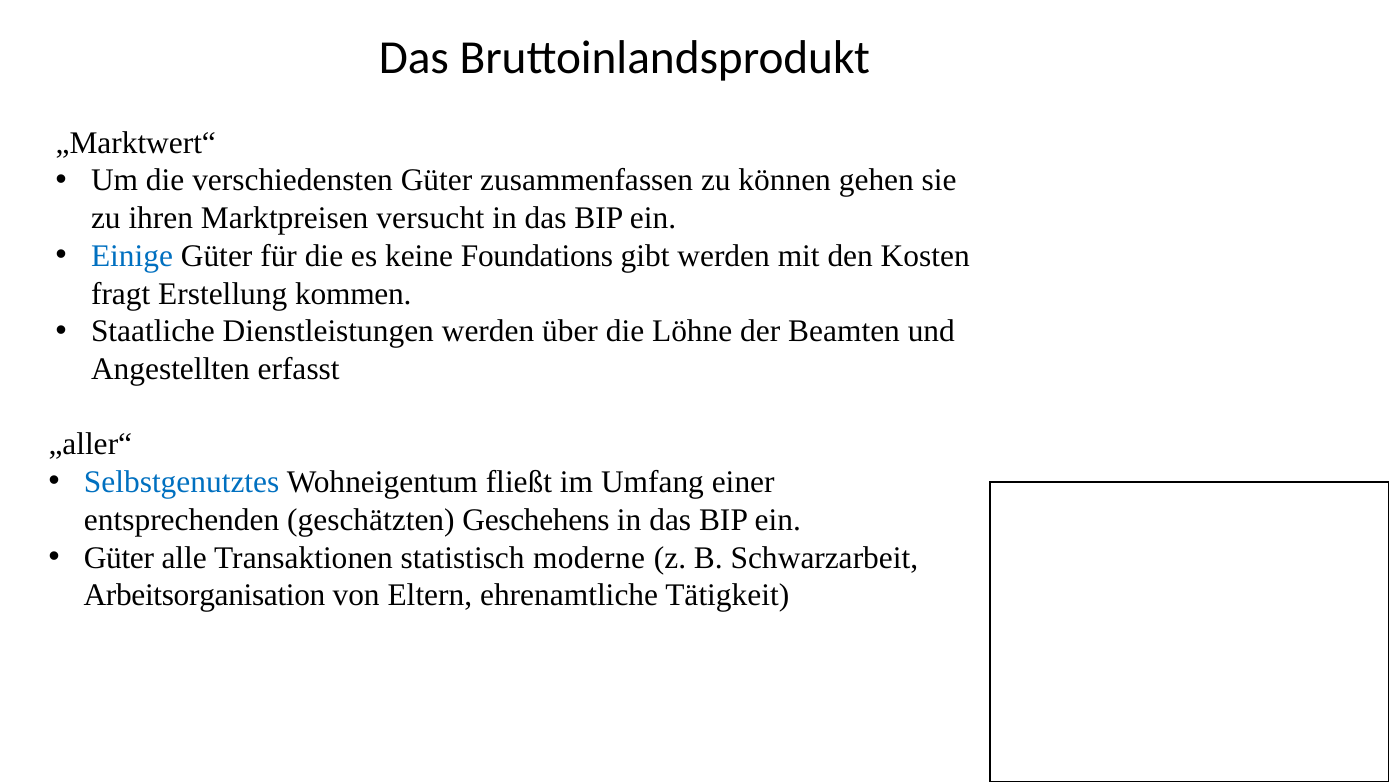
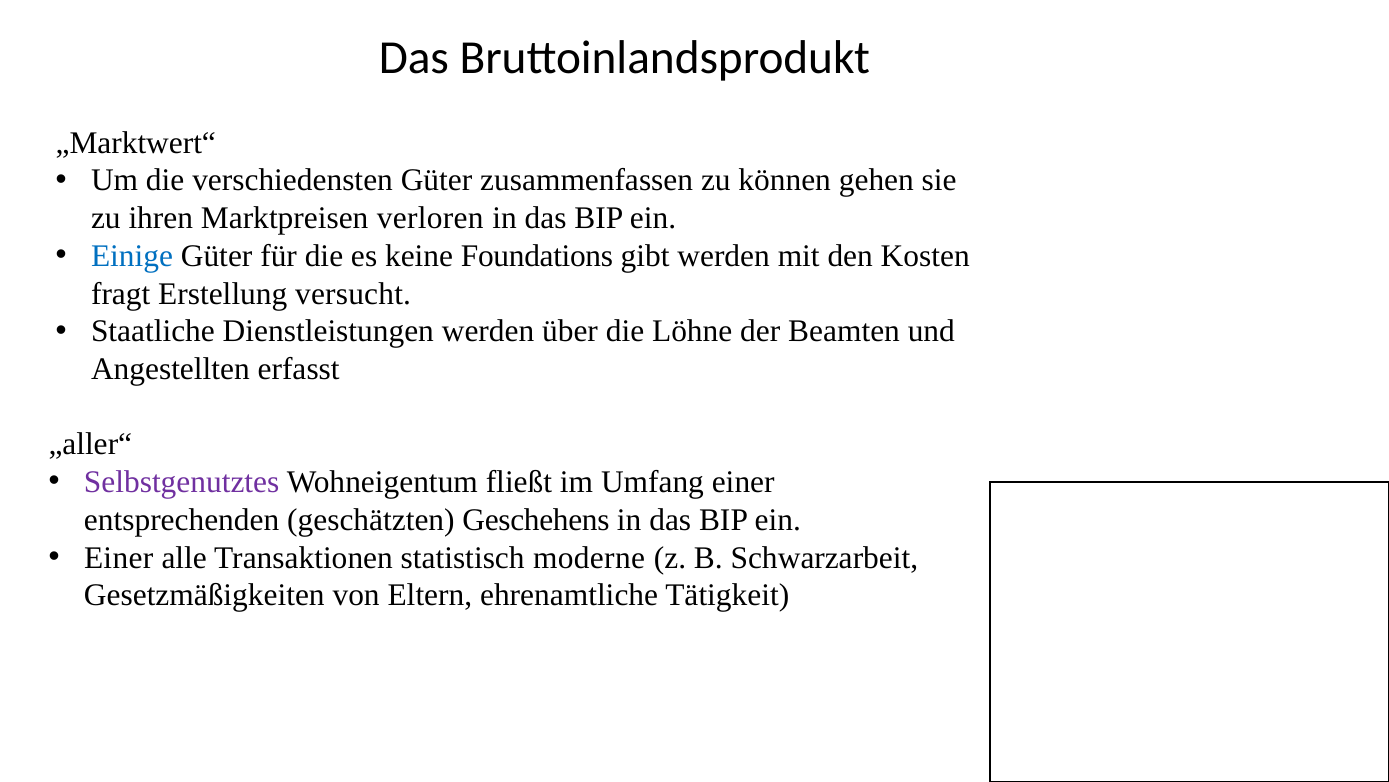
versucht: versucht -> verloren
kommen: kommen -> versucht
Selbstgenutztes colour: blue -> purple
Güter at (119, 557): Güter -> Einer
Arbeitsorganisation: Arbeitsorganisation -> Gesetzmäßigkeiten
